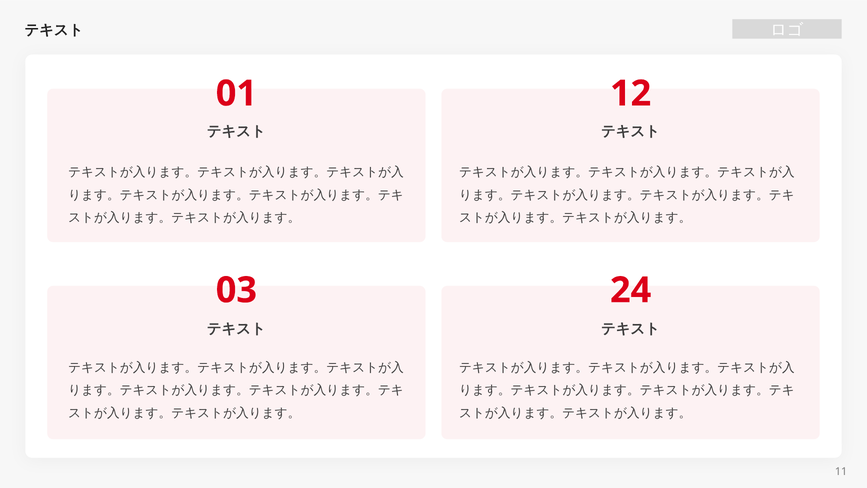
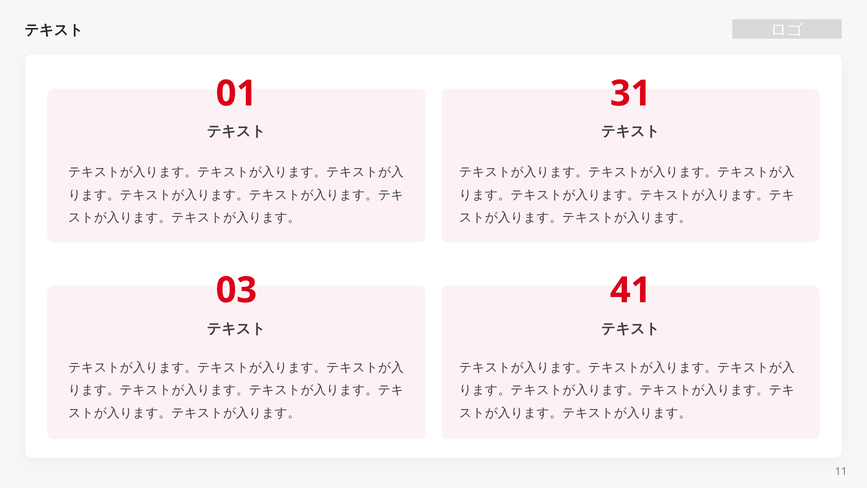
12: 12 -> 31
24: 24 -> 41
